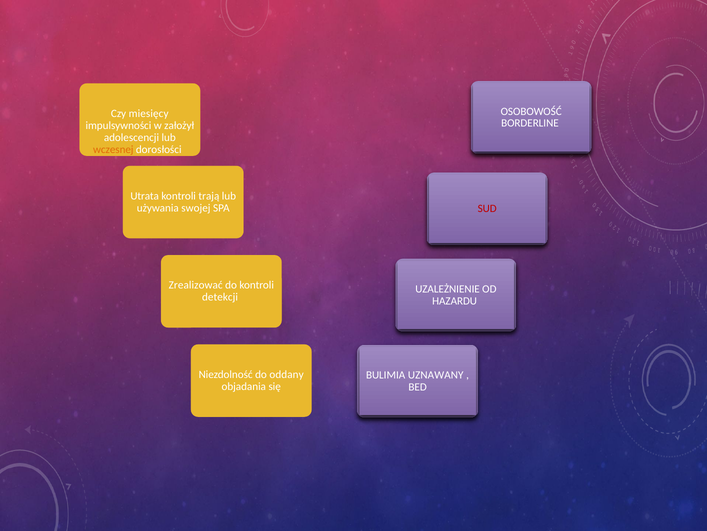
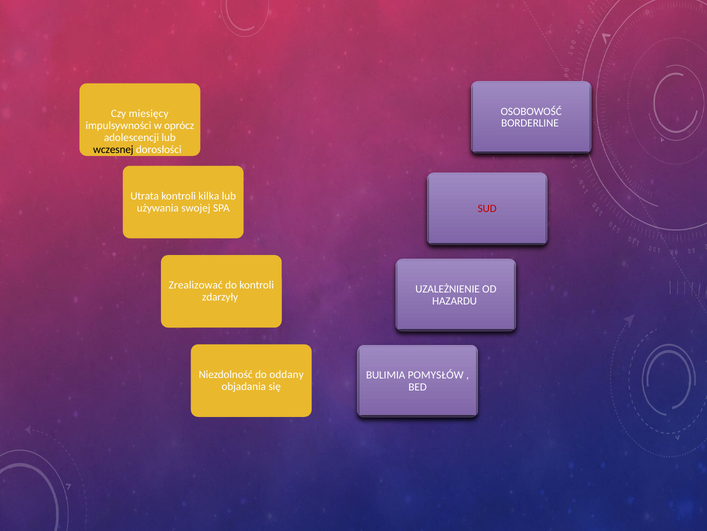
założył: założył -> oprócz
wczesnej colour: orange -> black
trają: trają -> kilka
detekcji: detekcji -> zdarzyły
UZNAWANY: UZNAWANY -> POMYSŁÓW
